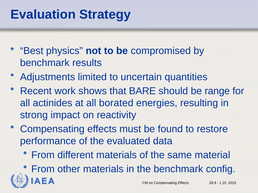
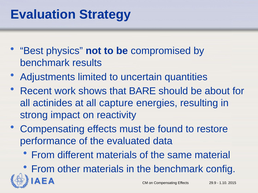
range: range -> about
borated: borated -> capture
